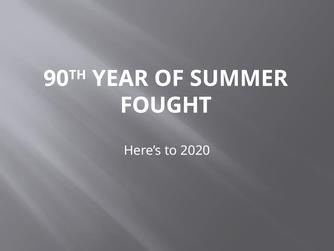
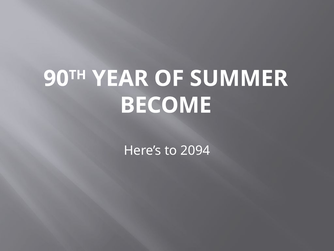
FOUGHT: FOUGHT -> BECOME
2020: 2020 -> 2094
